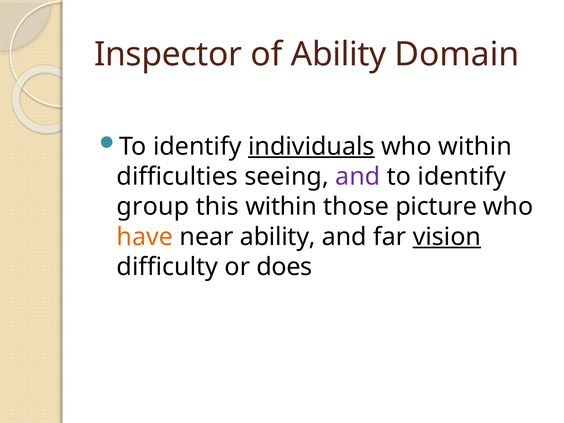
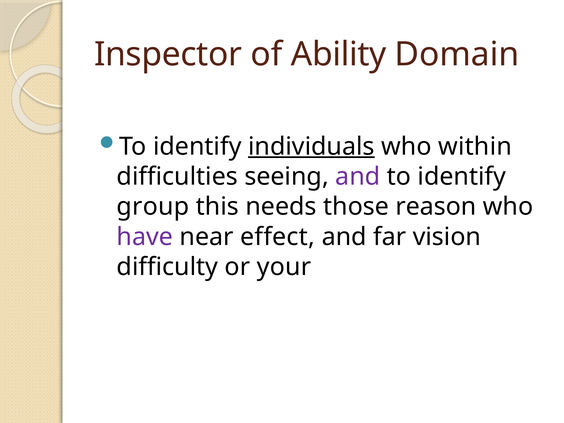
this within: within -> needs
picture: picture -> reason
have colour: orange -> purple
near ability: ability -> effect
vision underline: present -> none
does: does -> your
